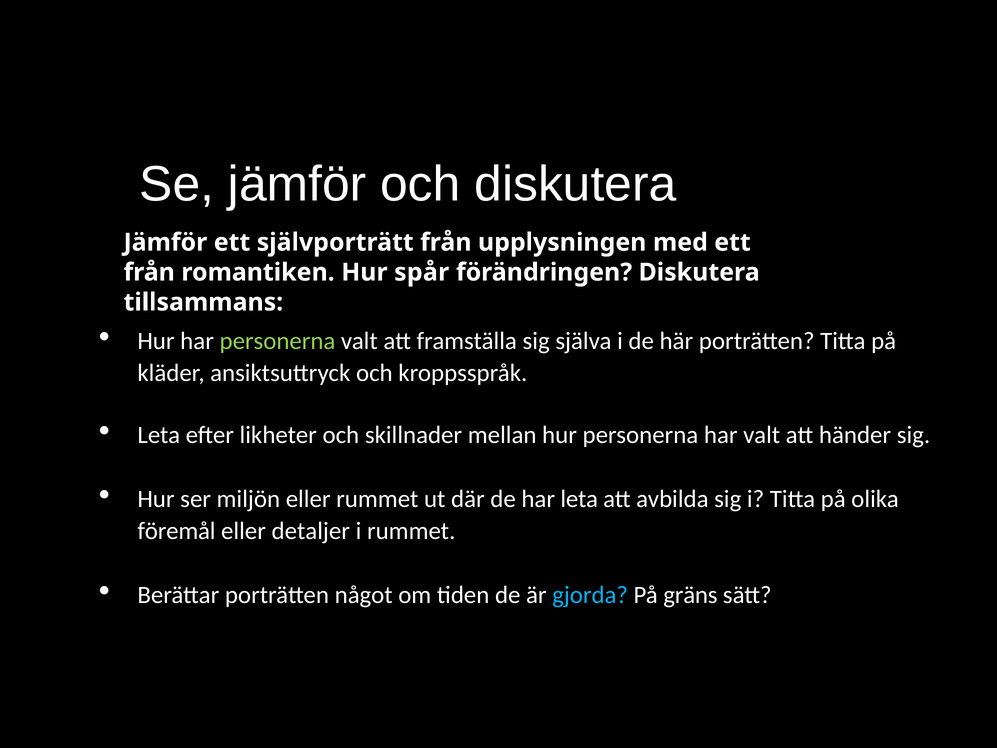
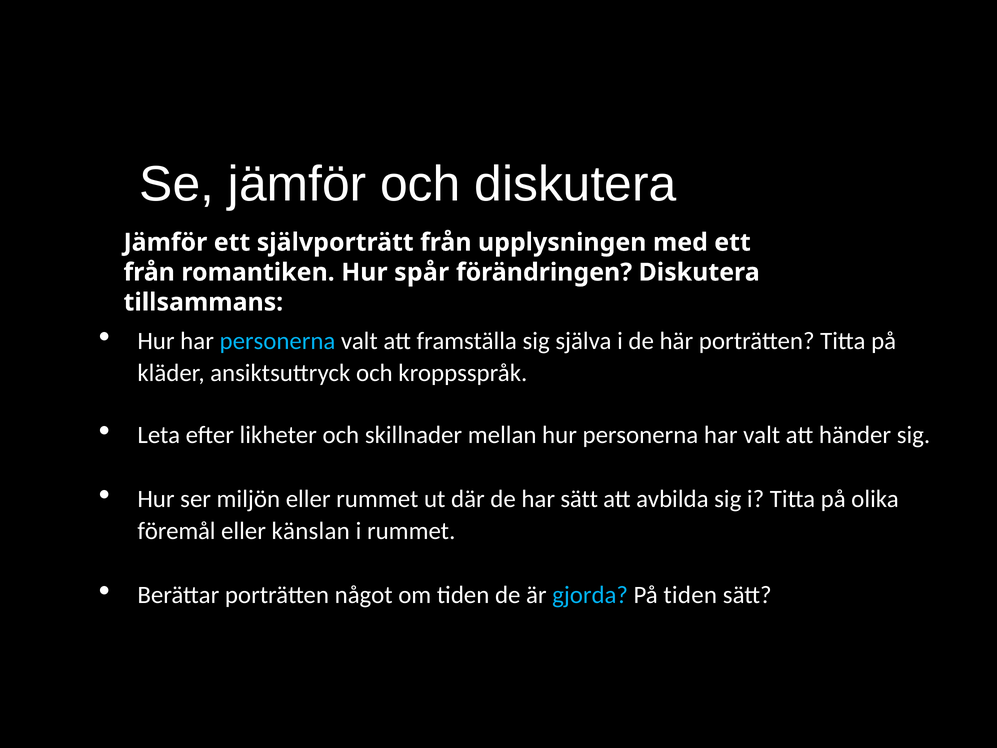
personerna at (277, 341) colour: light green -> light blue
har leta: leta -> sätt
detaljer: detaljer -> känslan
På gräns: gräns -> tiden
